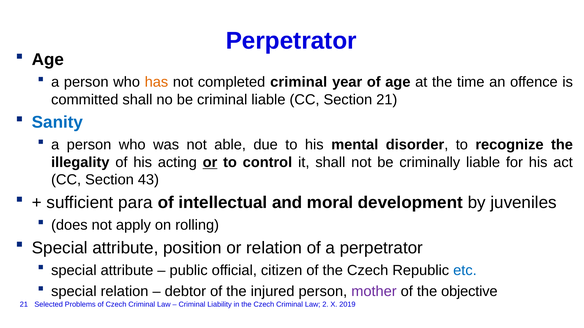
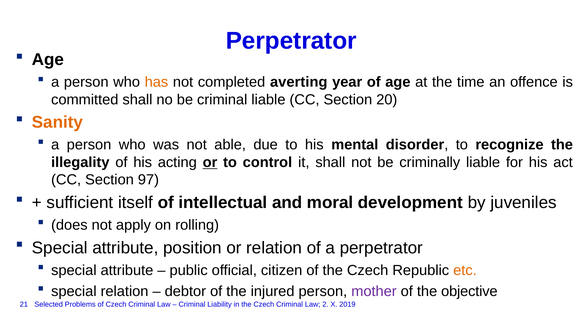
completed criminal: criminal -> averting
Section 21: 21 -> 20
Sanity colour: blue -> orange
43: 43 -> 97
para: para -> itself
etc colour: blue -> orange
